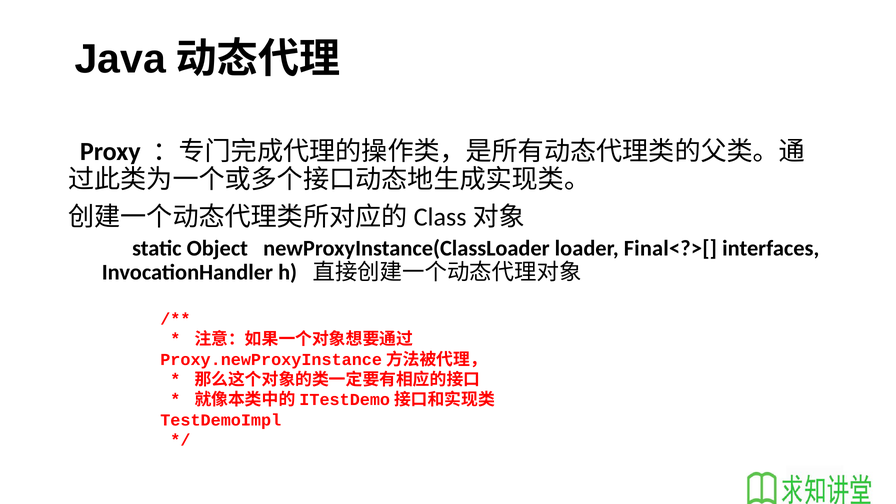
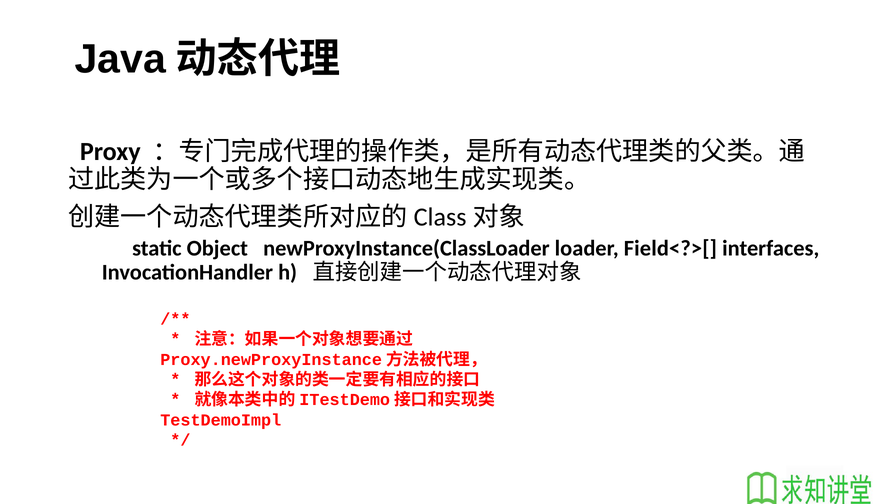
Final<?>[: Final<?>[ -> Field<?>[
